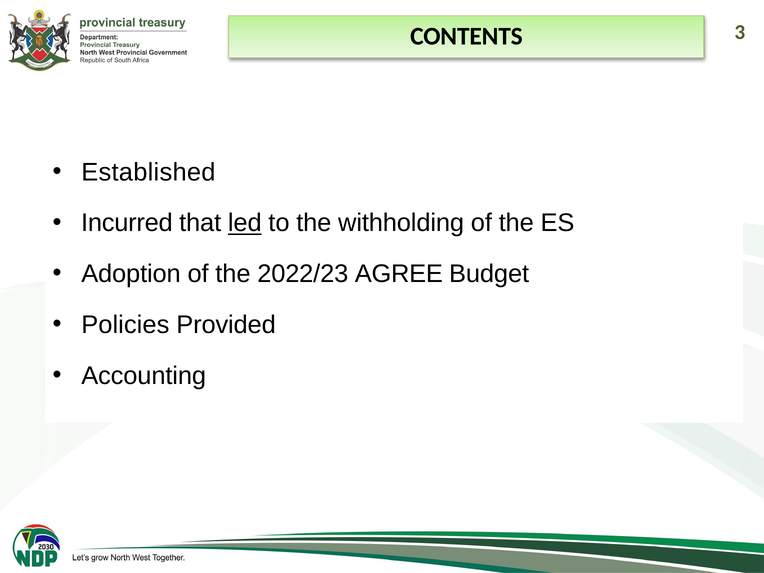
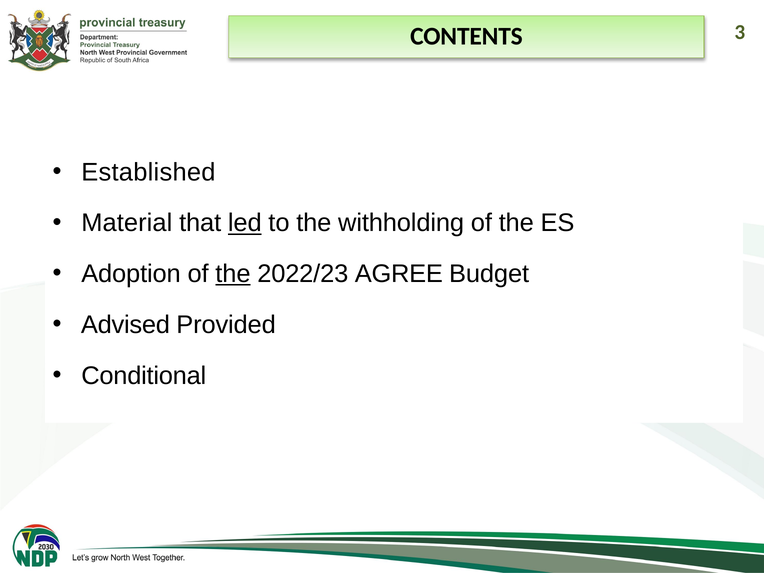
Incurred: Incurred -> Material
the at (233, 274) underline: none -> present
Policies: Policies -> Advised
Accounting: Accounting -> Conditional
